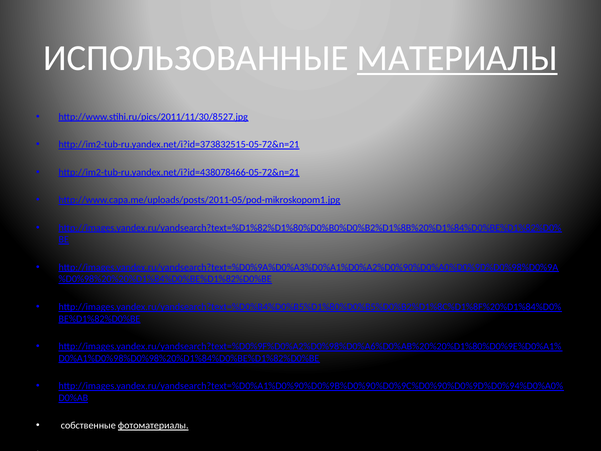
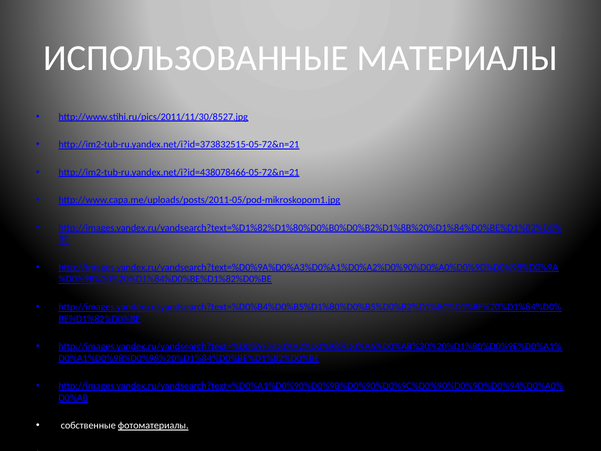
МАТЕРИАЛЫ underline: present -> none
